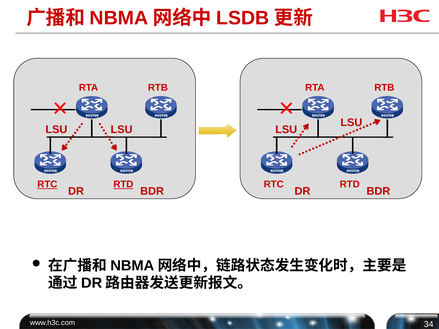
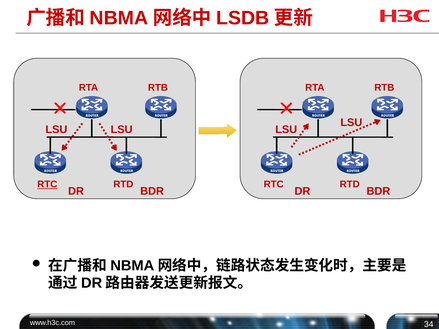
RTD at (123, 185) underline: present -> none
